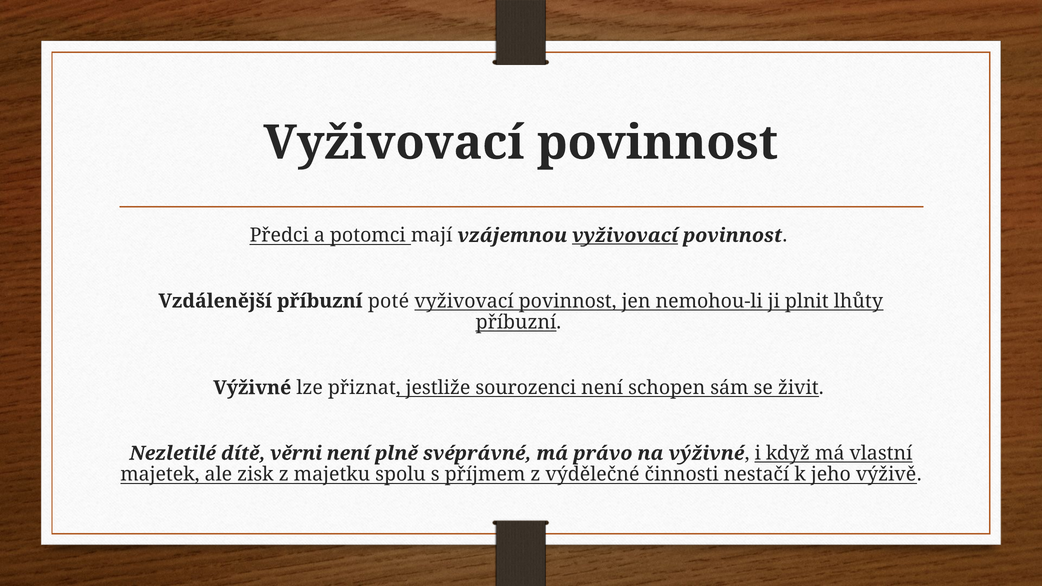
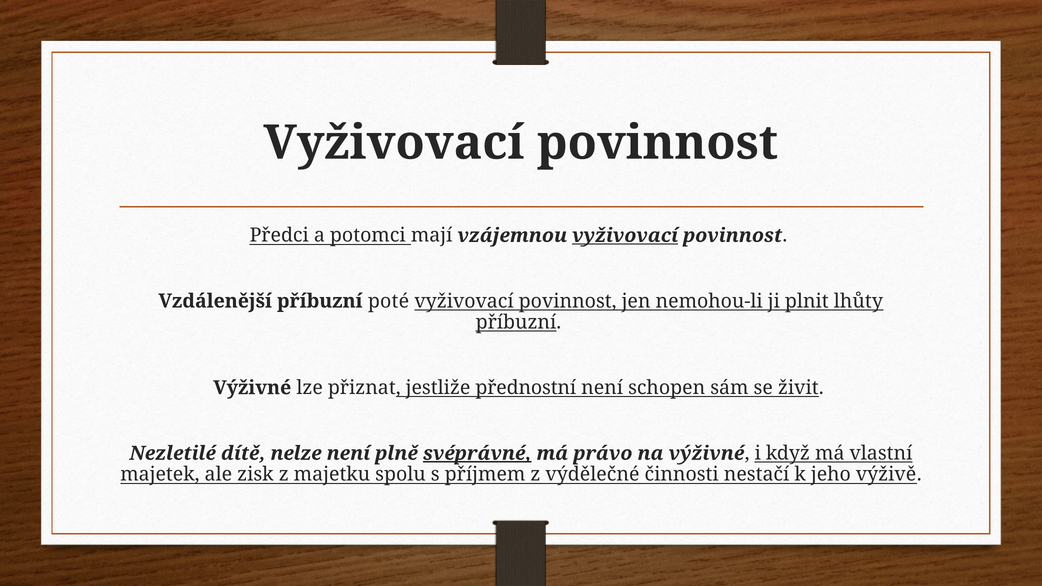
sourozenci: sourozenci -> přednostní
věrni: věrni -> nelze
svéprávné underline: none -> present
